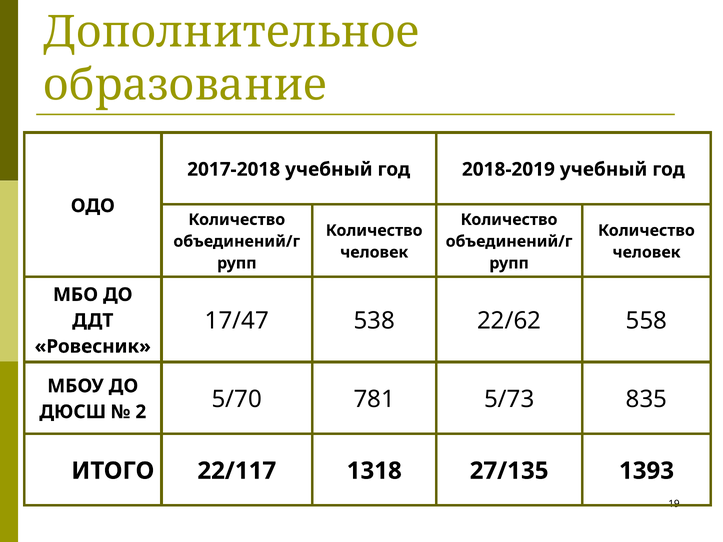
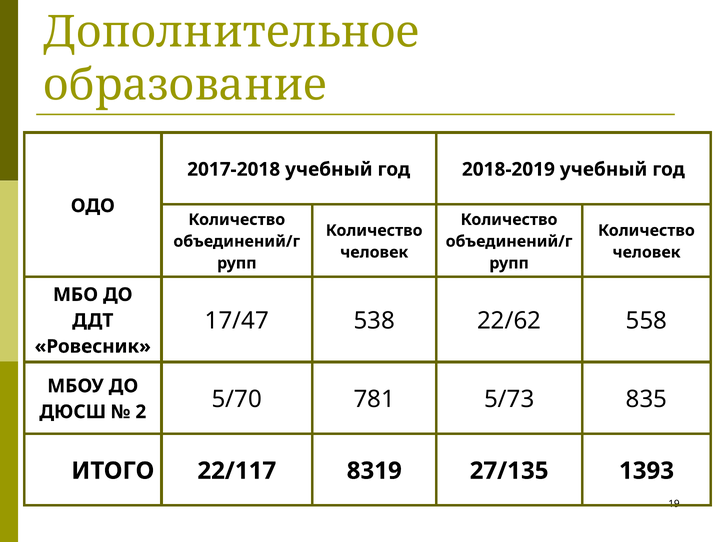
1318: 1318 -> 8319
